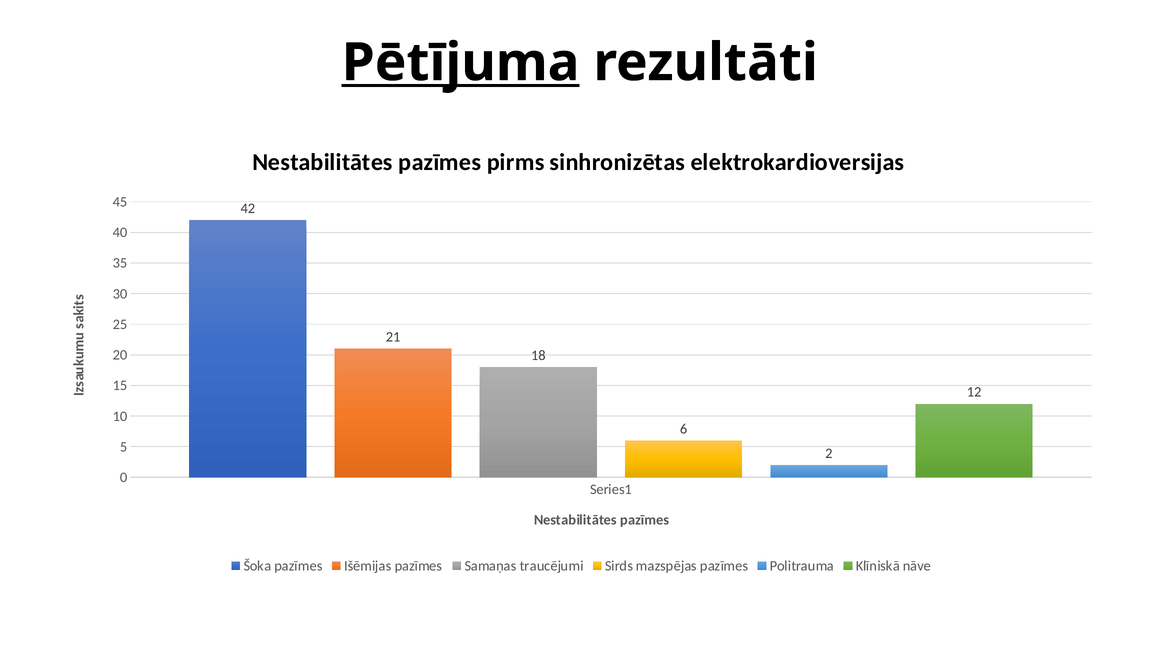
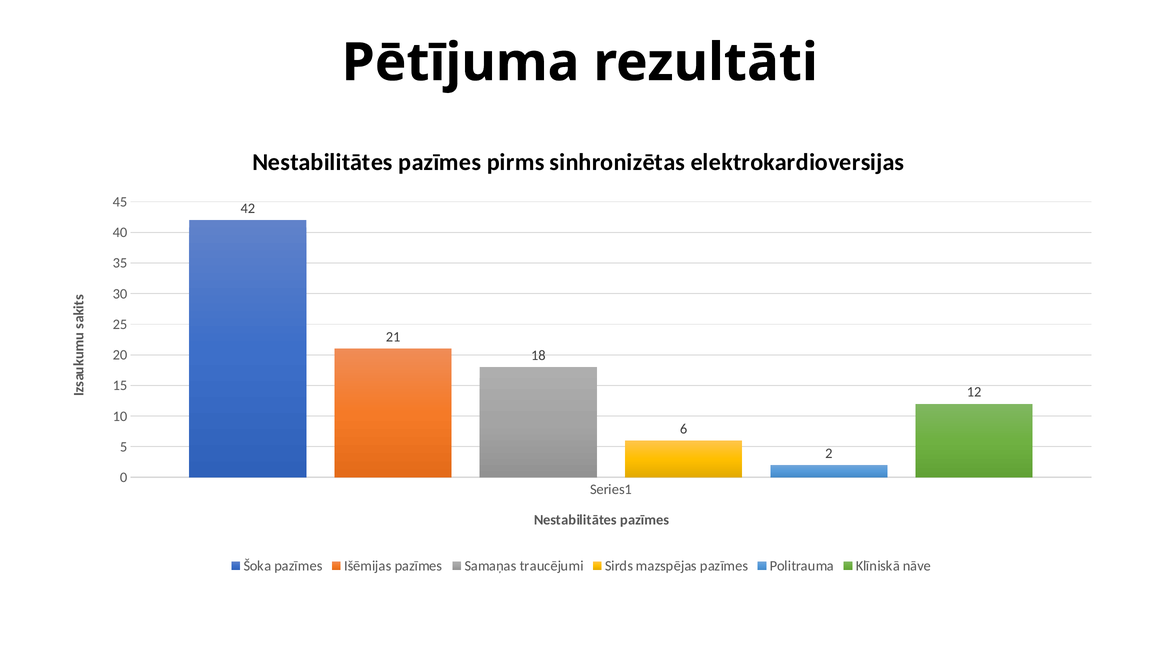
Pētījuma underline: present -> none
